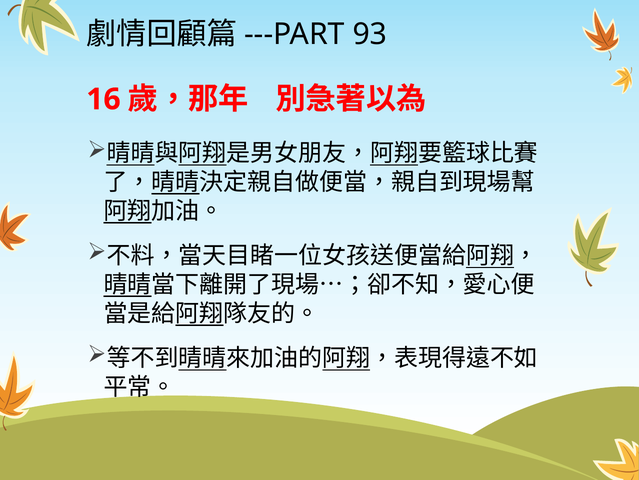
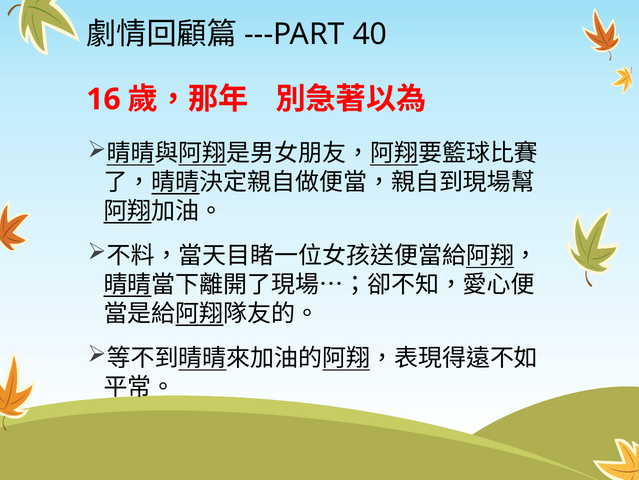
93: 93 -> 40
